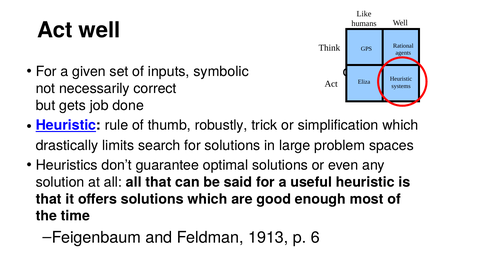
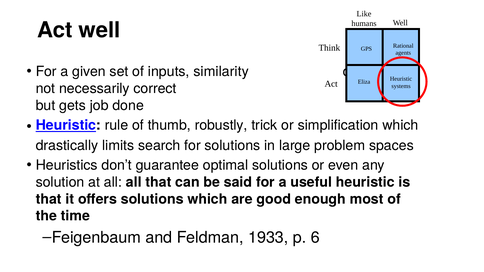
symbolic: symbolic -> similarity
1913: 1913 -> 1933
